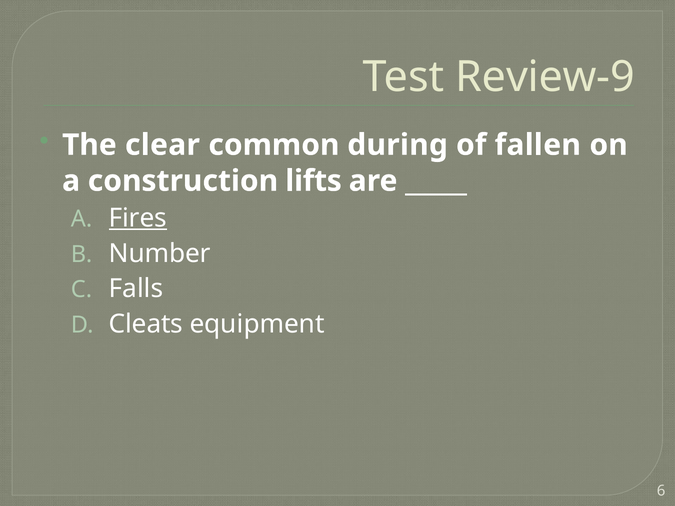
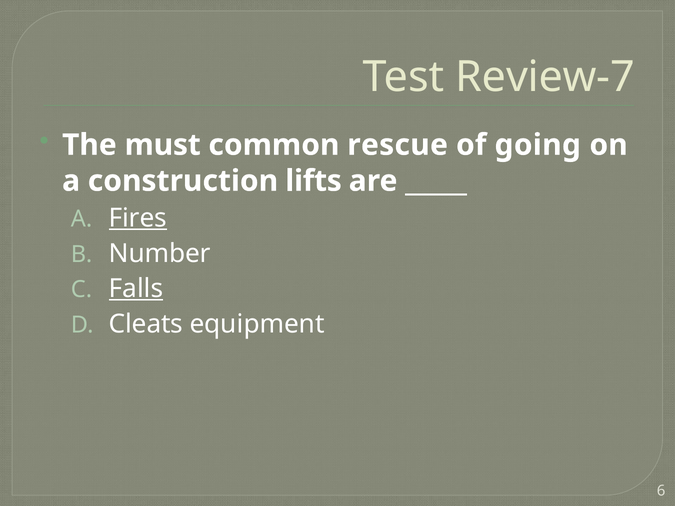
Review-9: Review-9 -> Review-7
clear: clear -> must
during: during -> rescue
fallen: fallen -> going
Falls underline: none -> present
